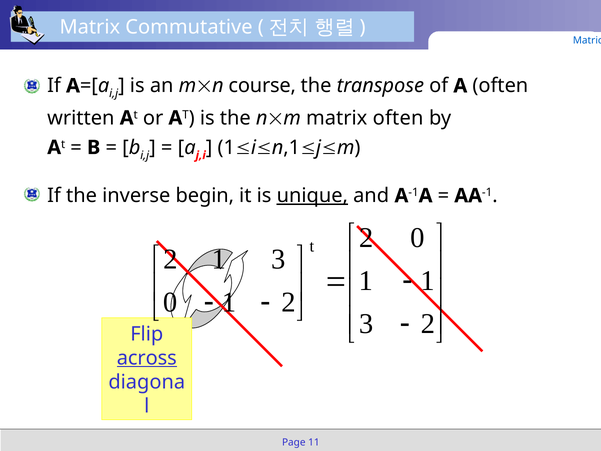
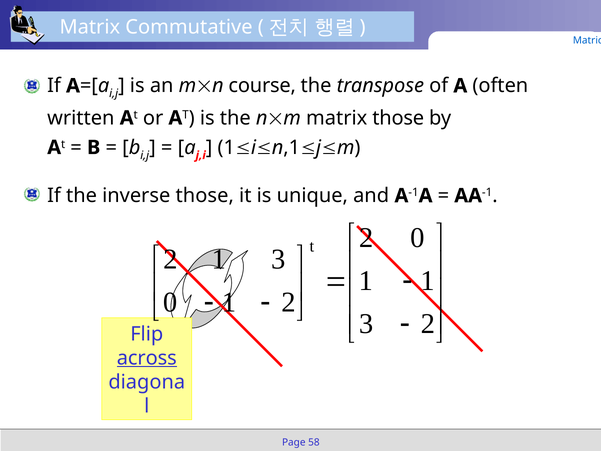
matrix often: often -> those
inverse begin: begin -> those
unique underline: present -> none
11: 11 -> 58
